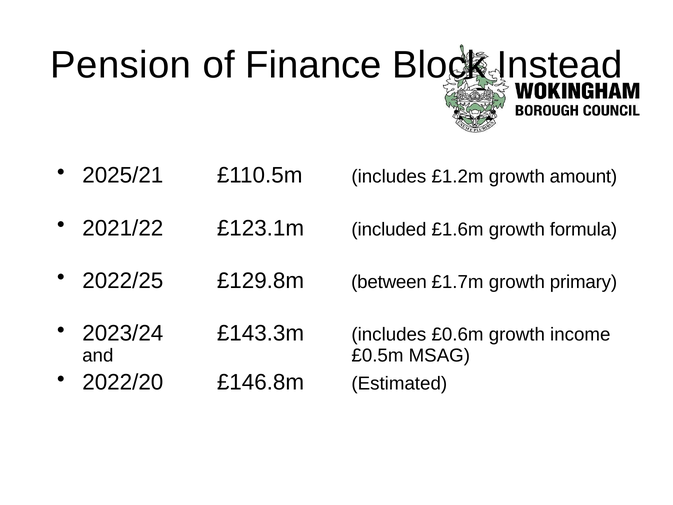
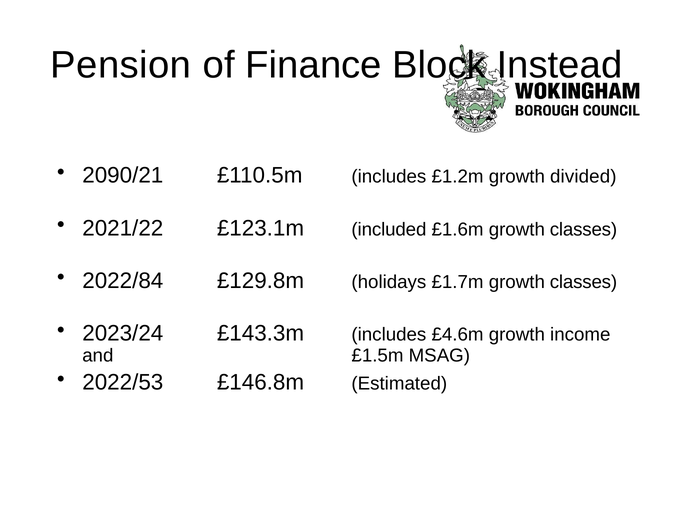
2025/21: 2025/21 -> 2090/21
amount: amount -> divided
£1.6m growth formula: formula -> classes
2022/25: 2022/25 -> 2022/84
between: between -> holidays
£1.7m growth primary: primary -> classes
£0.6m: £0.6m -> £4.6m
£0.5m: £0.5m -> £1.5m
2022/20: 2022/20 -> 2022/53
